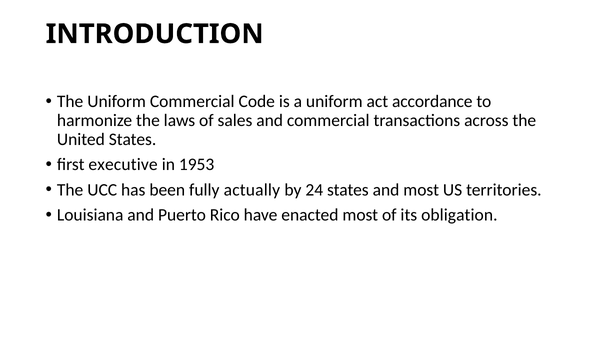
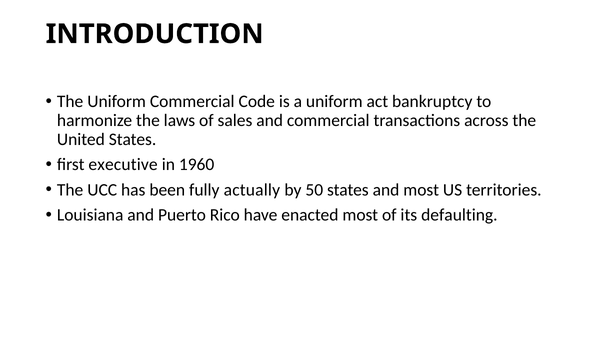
accordance: accordance -> bankruptcy
1953: 1953 -> 1960
24: 24 -> 50
obligation: obligation -> defaulting
